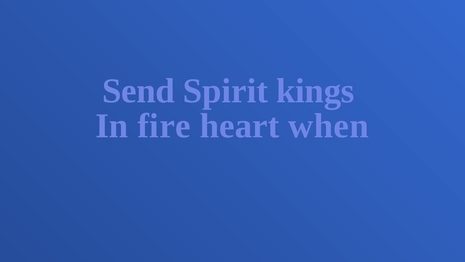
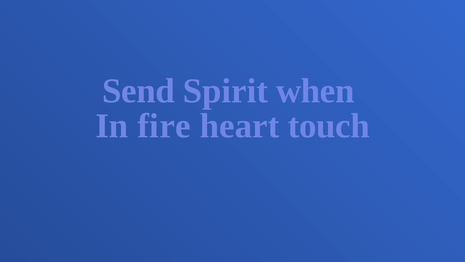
kings: kings -> when
when: when -> touch
